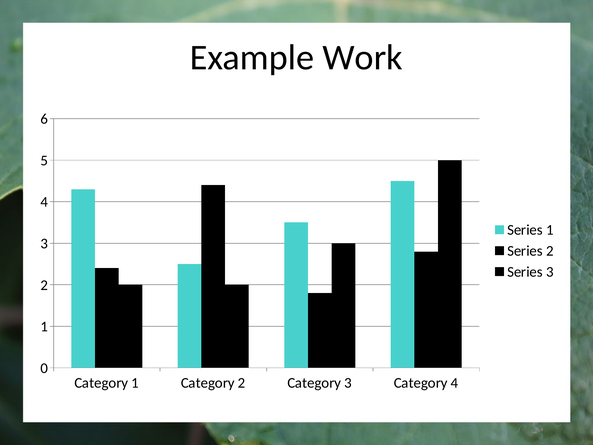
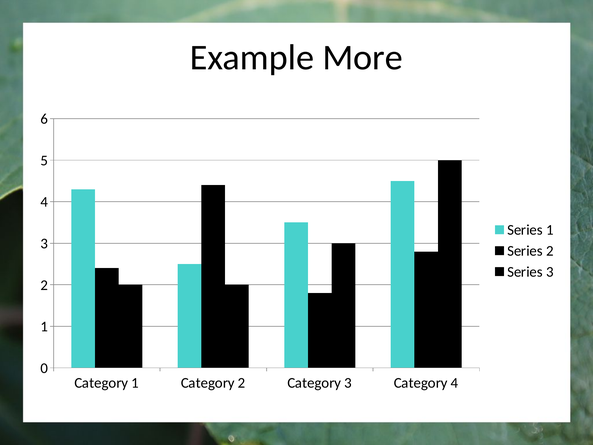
Work: Work -> More
